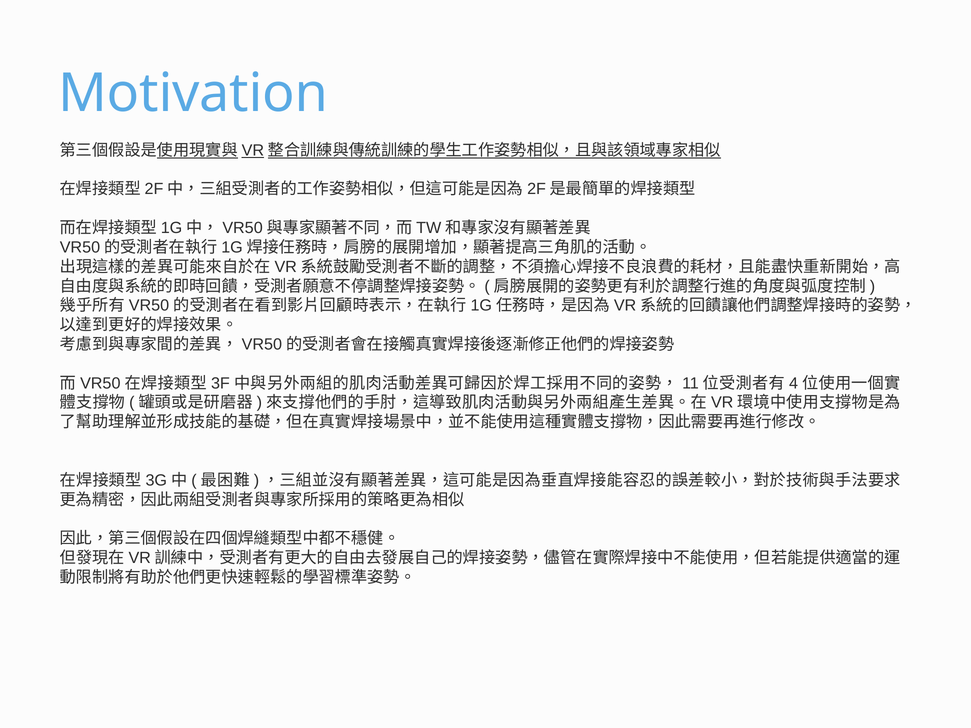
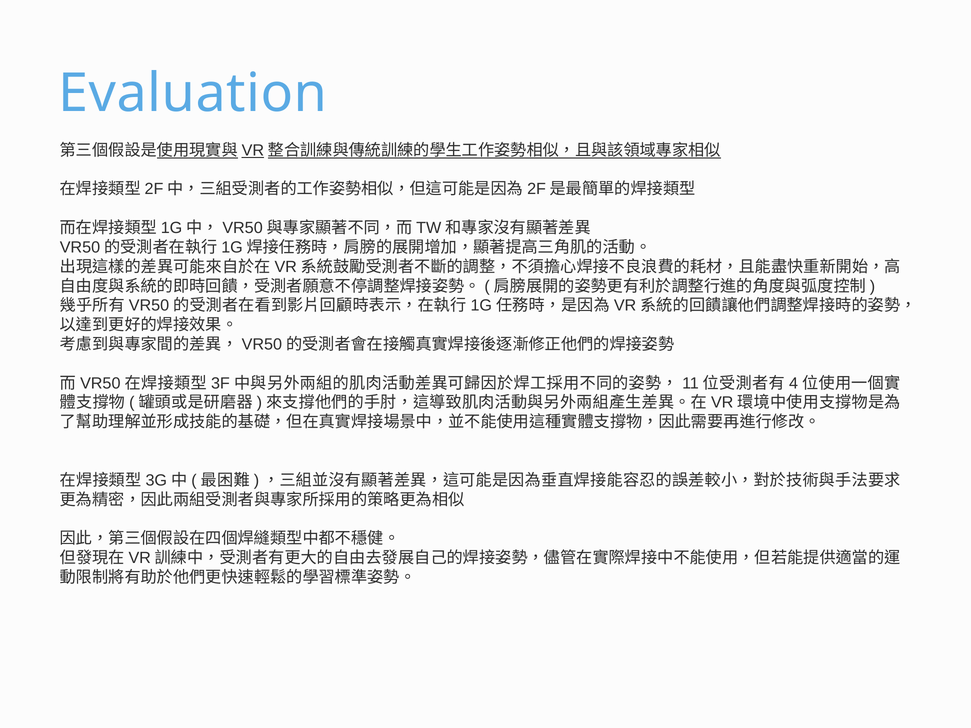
Motivation: Motivation -> Evaluation
